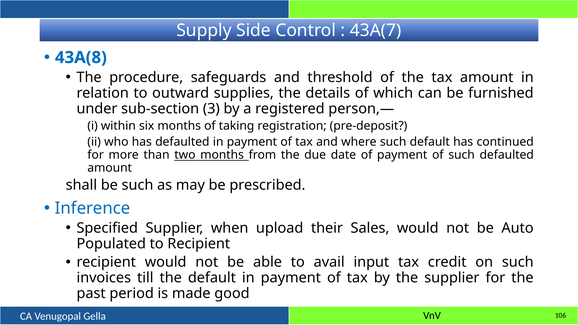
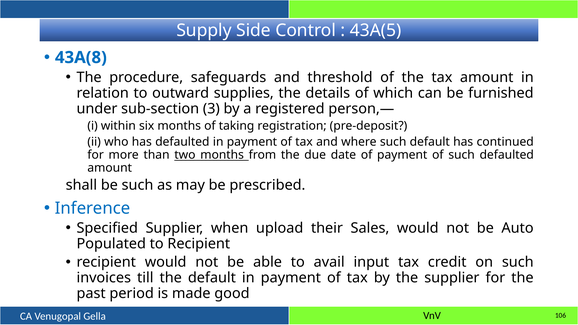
43A(7: 43A(7 -> 43A(5
